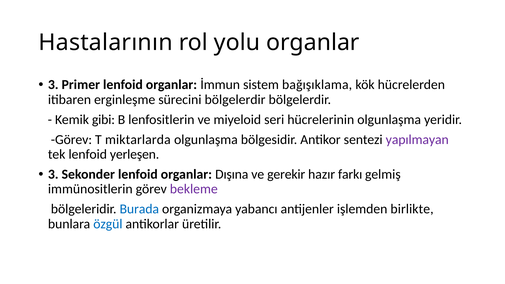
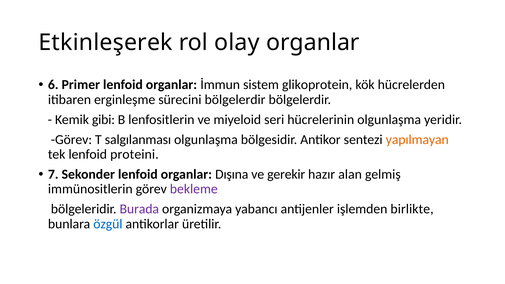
Hastalarının: Hastalarının -> Etkinleşerek
yolu: yolu -> olay
3 at (53, 85): 3 -> 6
bağışıklama: bağışıklama -> glikoprotein
miktarlarda: miktarlarda -> salgılanması
yapılmayan colour: purple -> orange
yerleşen: yerleşen -> proteini
3 at (53, 174): 3 -> 7
farkı: farkı -> alan
Burada colour: blue -> purple
